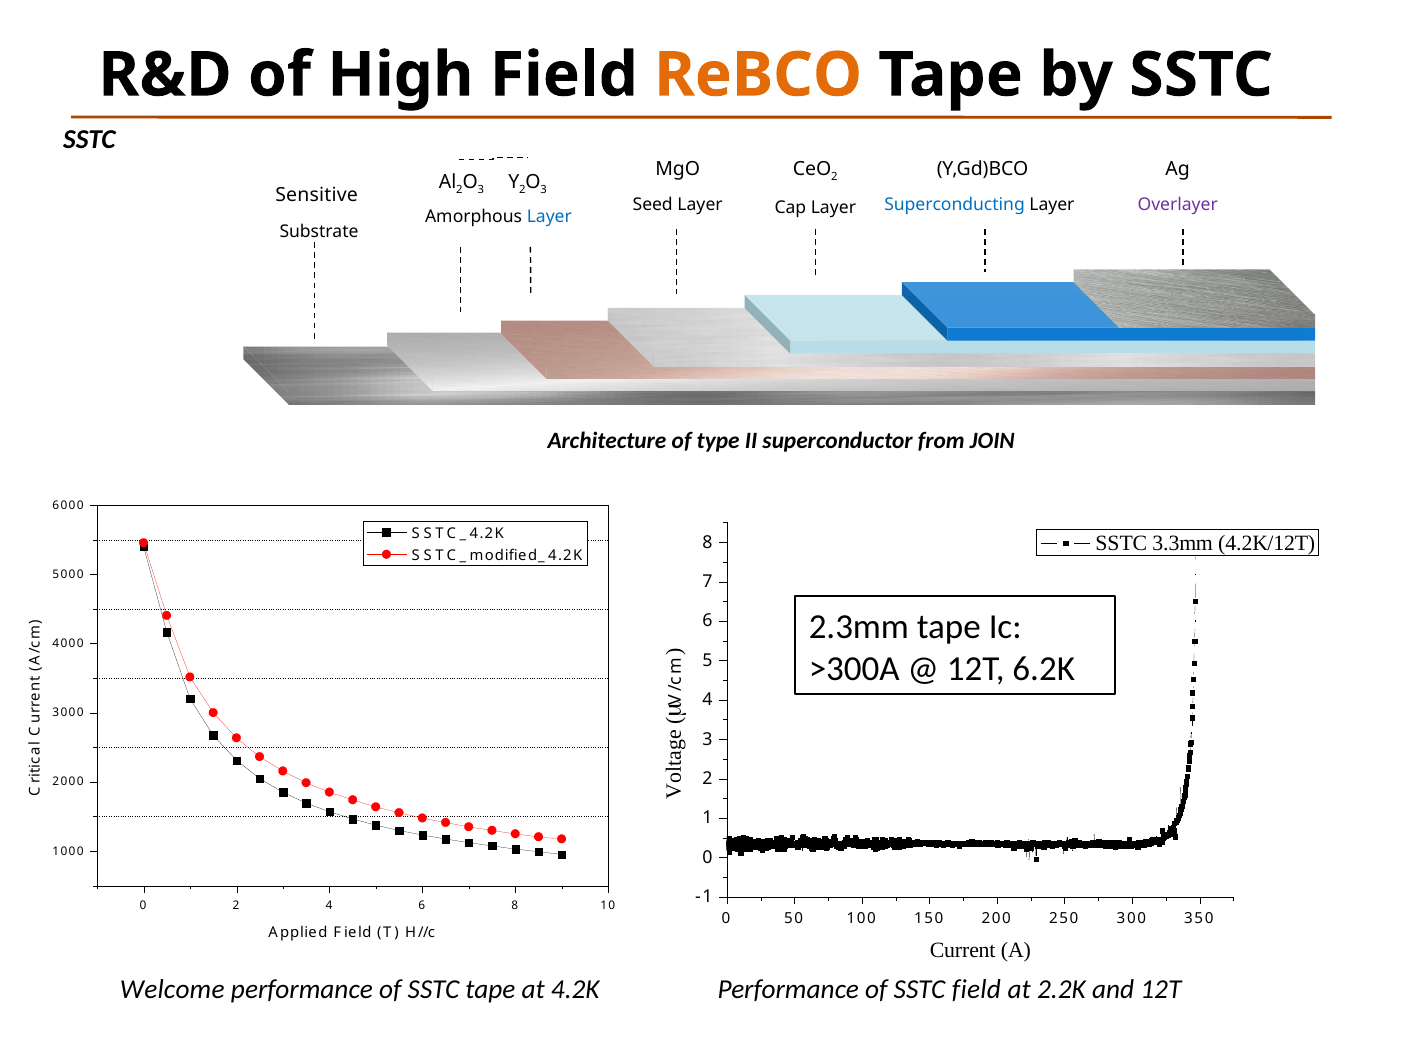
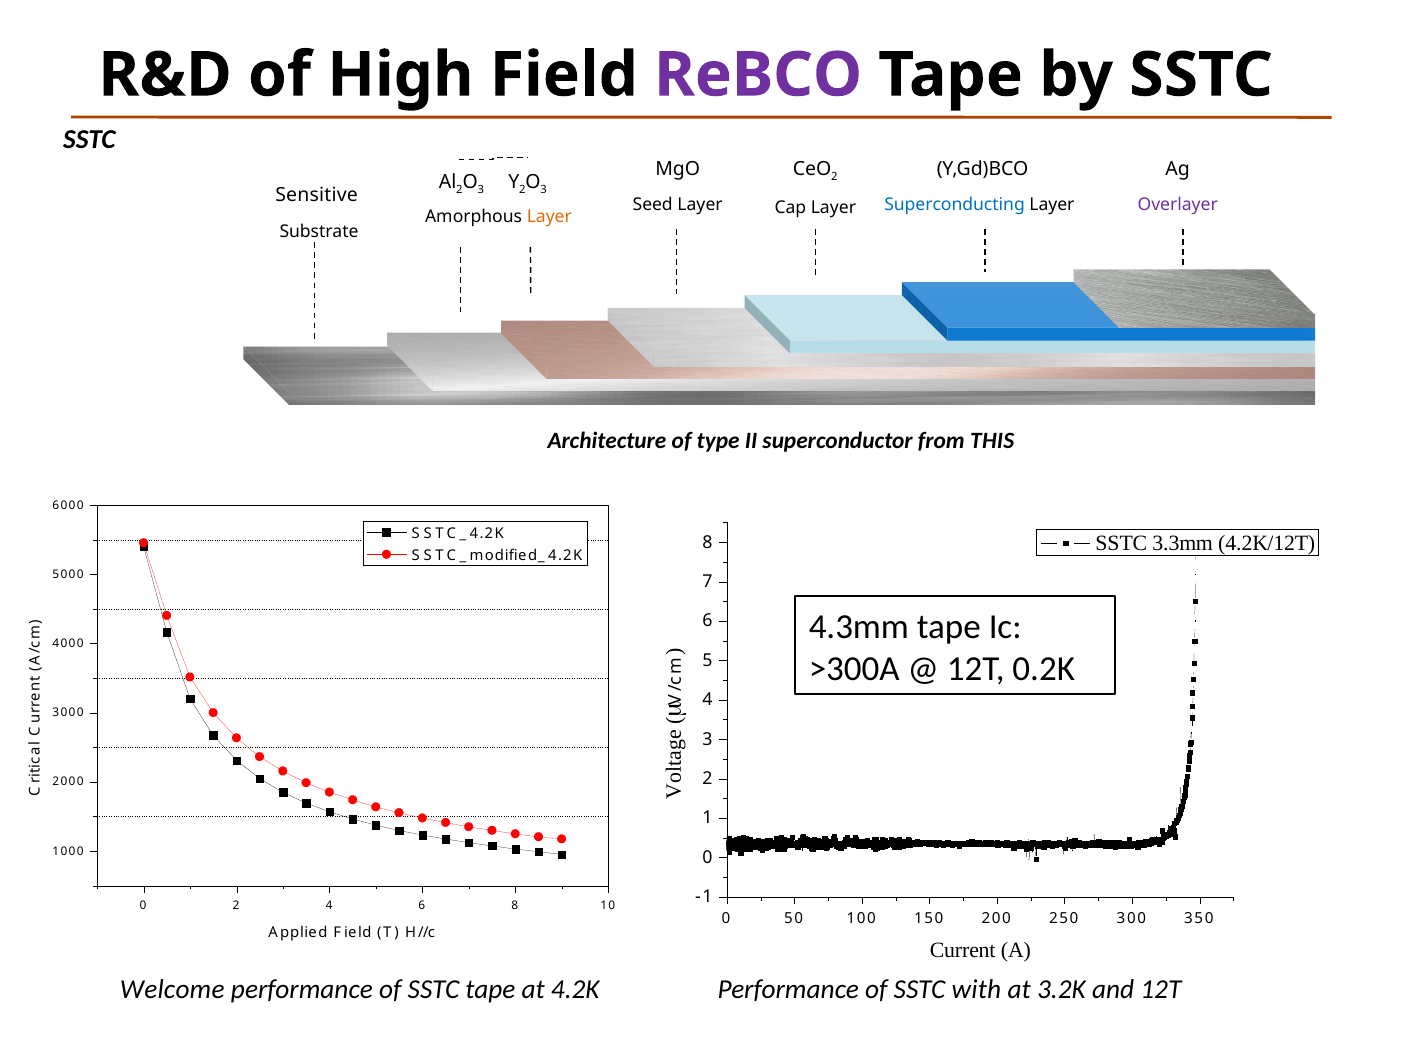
ReBCO colour: orange -> purple
Layer at (549, 216) colour: blue -> orange
JOIN: JOIN -> THIS
2.3mm: 2.3mm -> 4.3mm
6.2K: 6.2K -> 0.2K
SSTC field: field -> with
2.2K: 2.2K -> 3.2K
